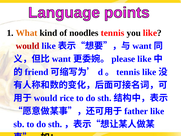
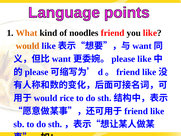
noodles tennis: tennis -> friend
would at (28, 46) colour: red -> orange
friend at (37, 72): friend -> please
tennis at (128, 72): tennis -> friend
father at (136, 111): father -> friend
